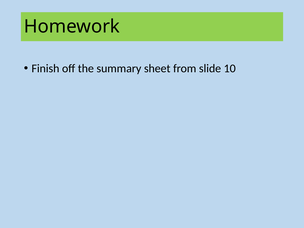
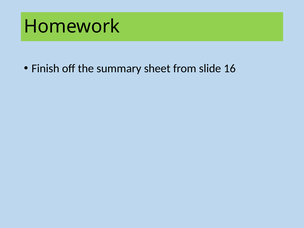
10: 10 -> 16
